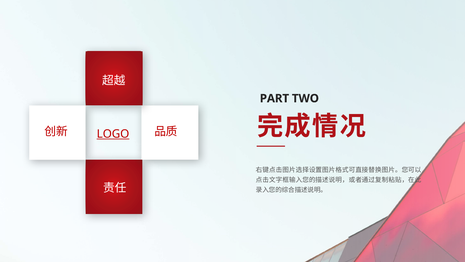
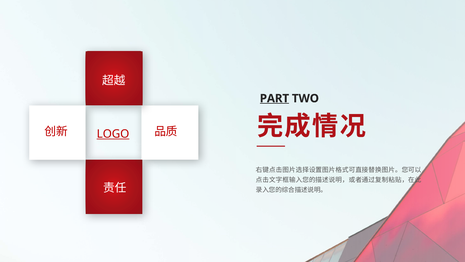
PART underline: none -> present
